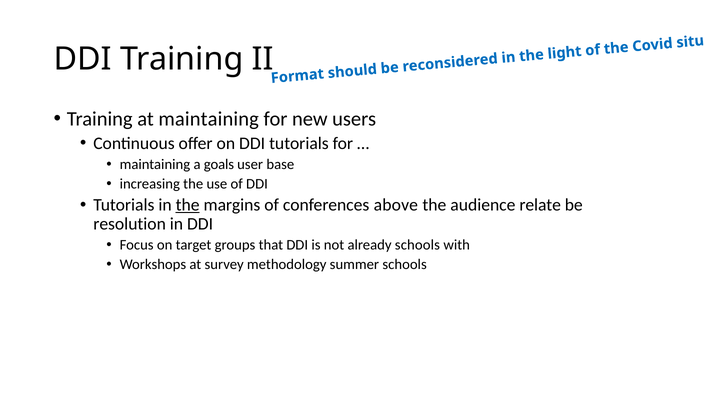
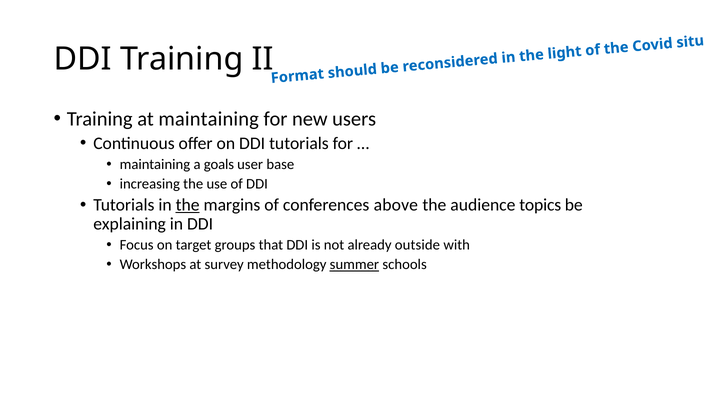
relate: relate -> topics
resolution: resolution -> explaining
already schools: schools -> outside
summer underline: none -> present
